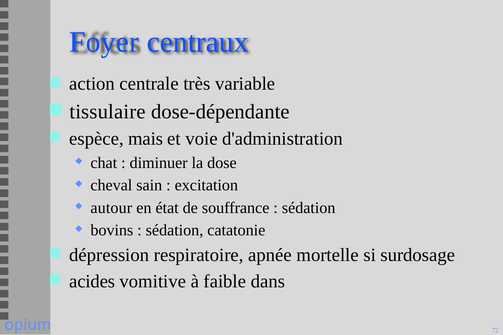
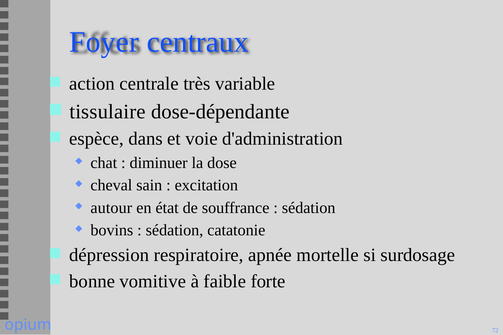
mais: mais -> dans
acides: acides -> bonne
dans: dans -> forte
